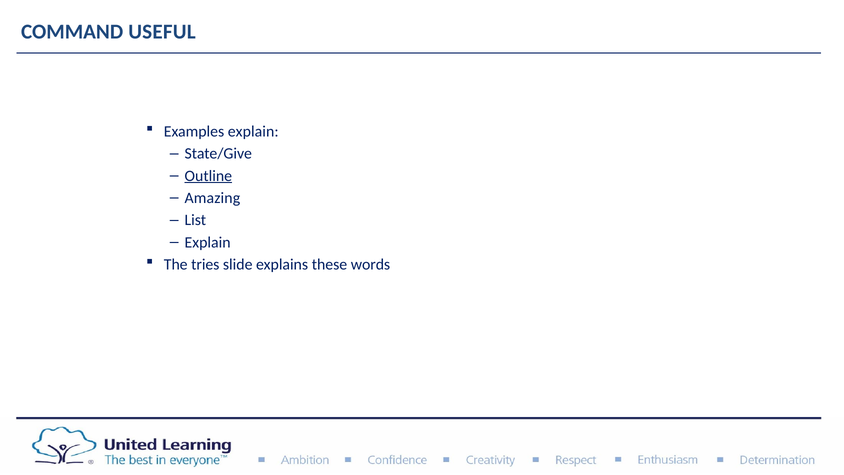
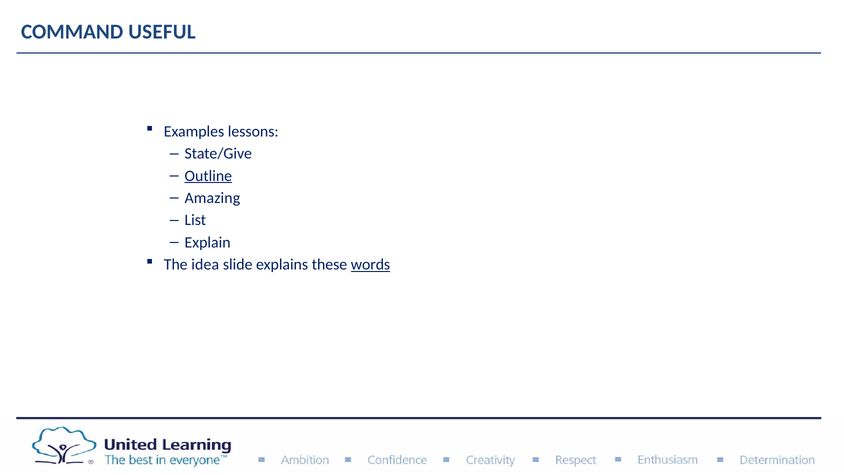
Examples explain: explain -> lessons
tries: tries -> idea
words underline: none -> present
